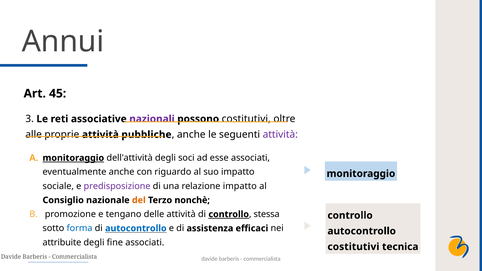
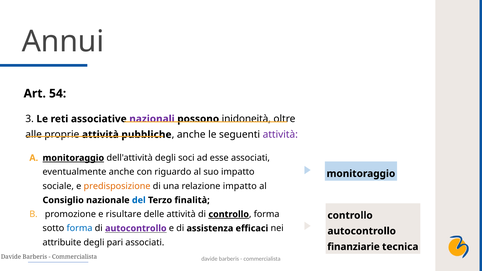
45: 45 -> 54
possono costitutivi: costitutivi -> inidoneità
predisposizione colour: purple -> orange
del colour: orange -> blue
nonchè: nonchè -> finalità
tengano: tengano -> risultare
stessa at (267, 214): stessa -> forma
autocontrollo at (136, 228) colour: blue -> purple
fine: fine -> pari
costitutivi at (353, 247): costitutivi -> finanziarie
